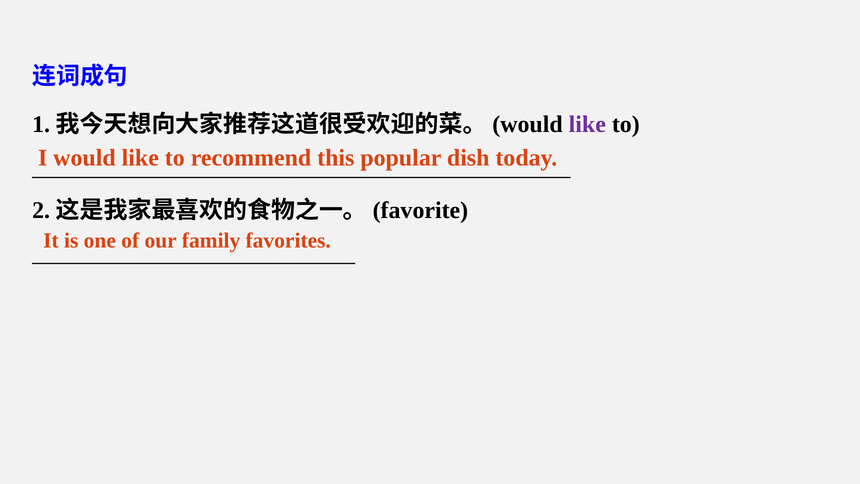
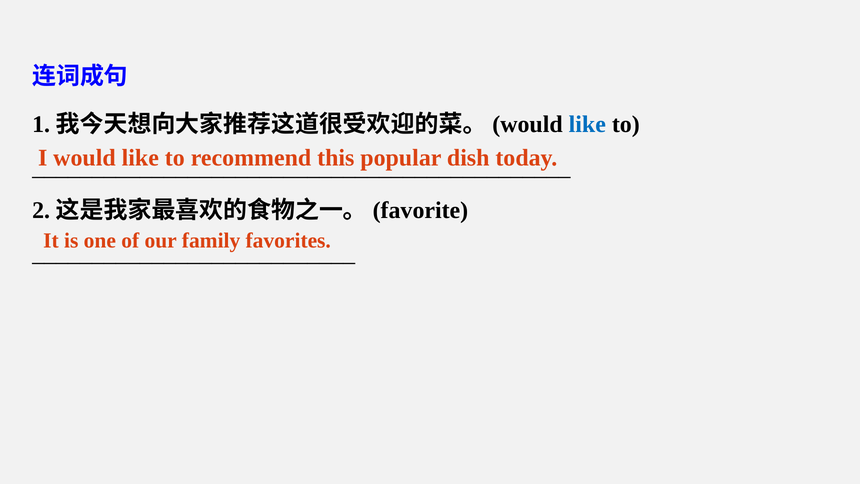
like at (587, 124) colour: purple -> blue
